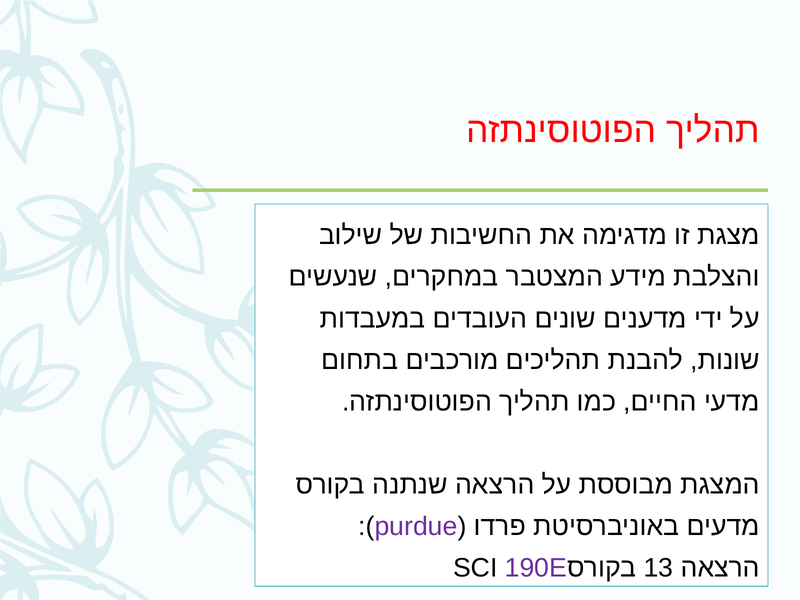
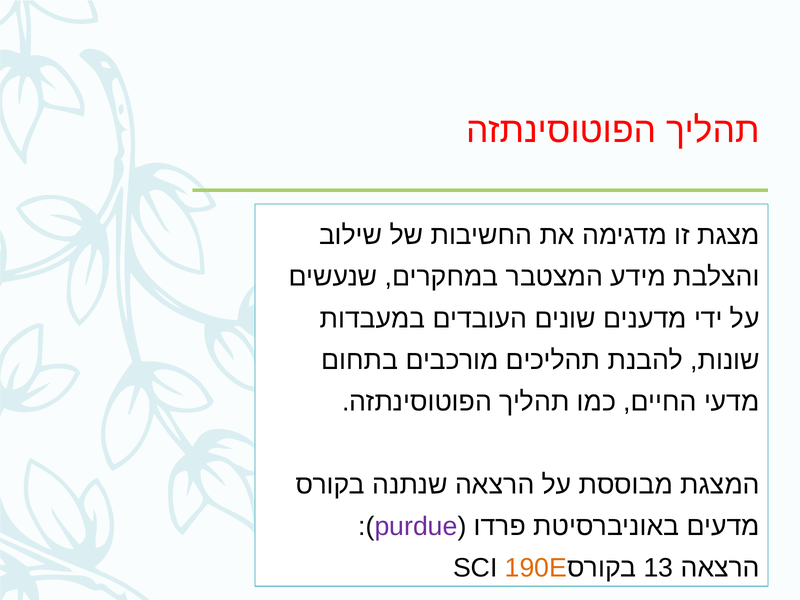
190E colour: purple -> orange
